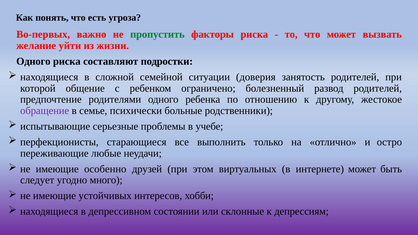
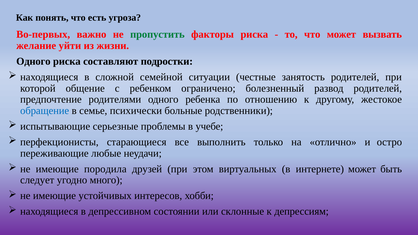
доверия: доверия -> честные
обращение colour: purple -> blue
особенно: особенно -> породила
